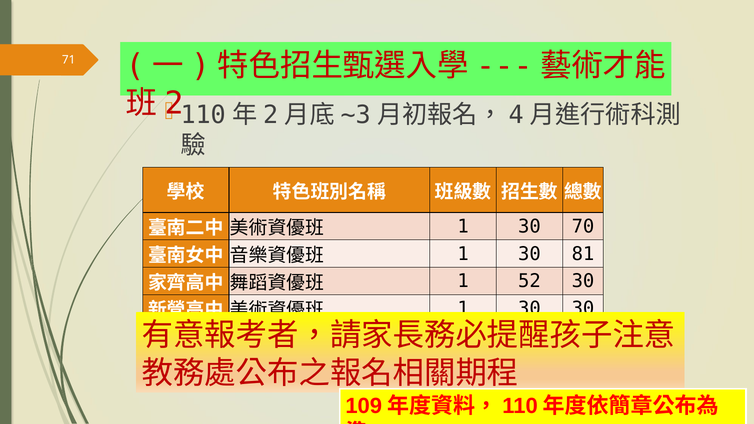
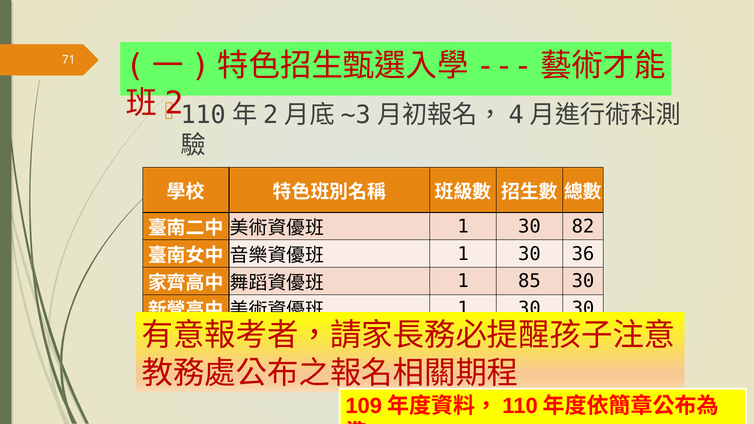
70: 70 -> 82
81: 81 -> 36
52: 52 -> 85
